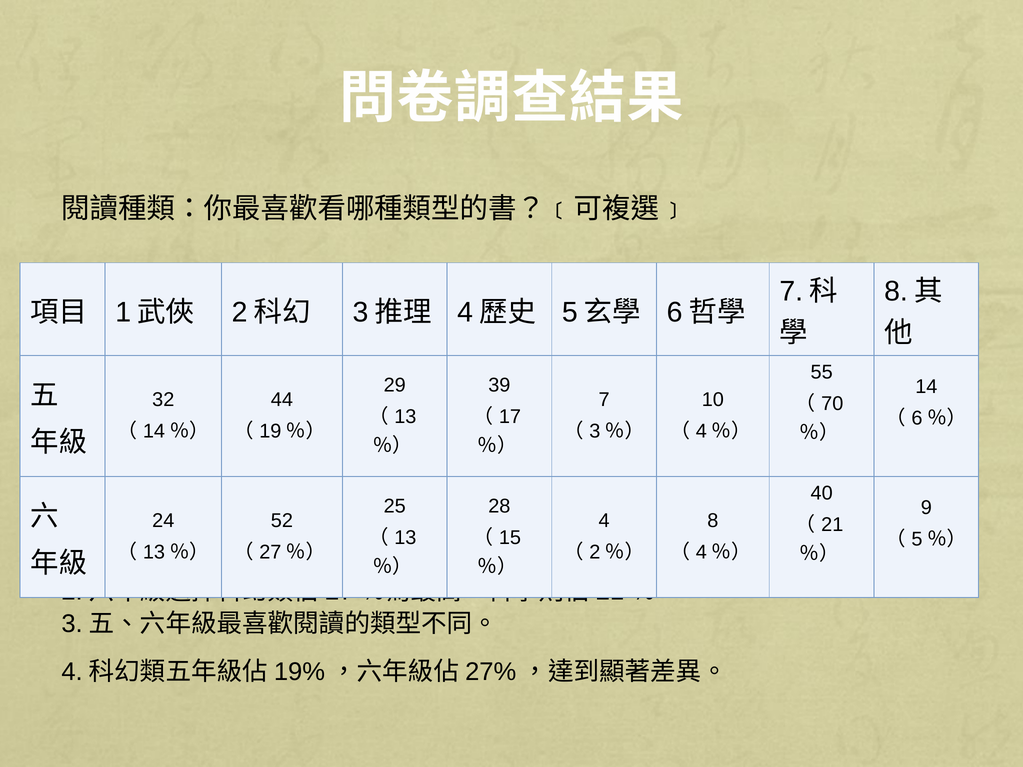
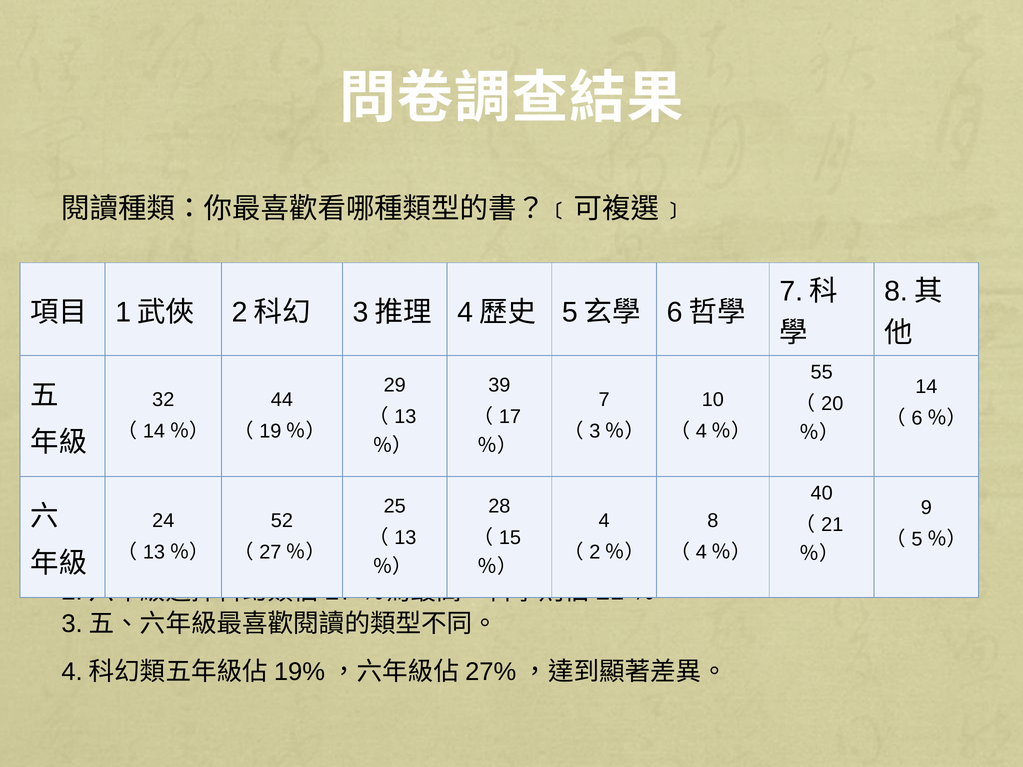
70: 70 -> 20
